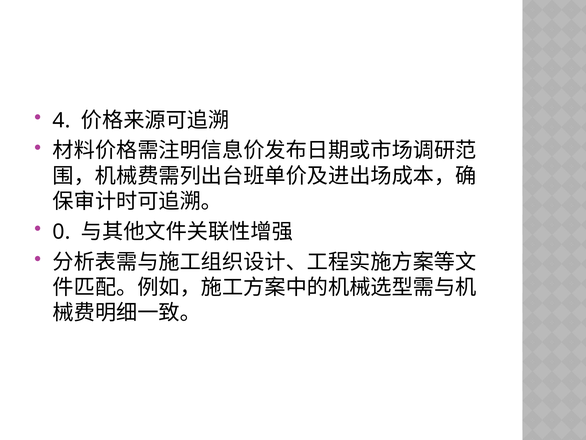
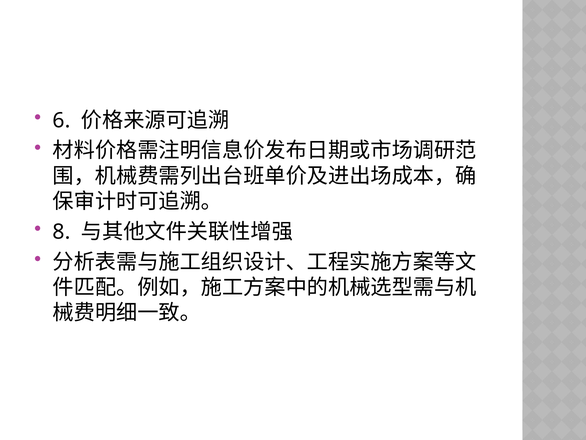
4: 4 -> 6
0: 0 -> 8
